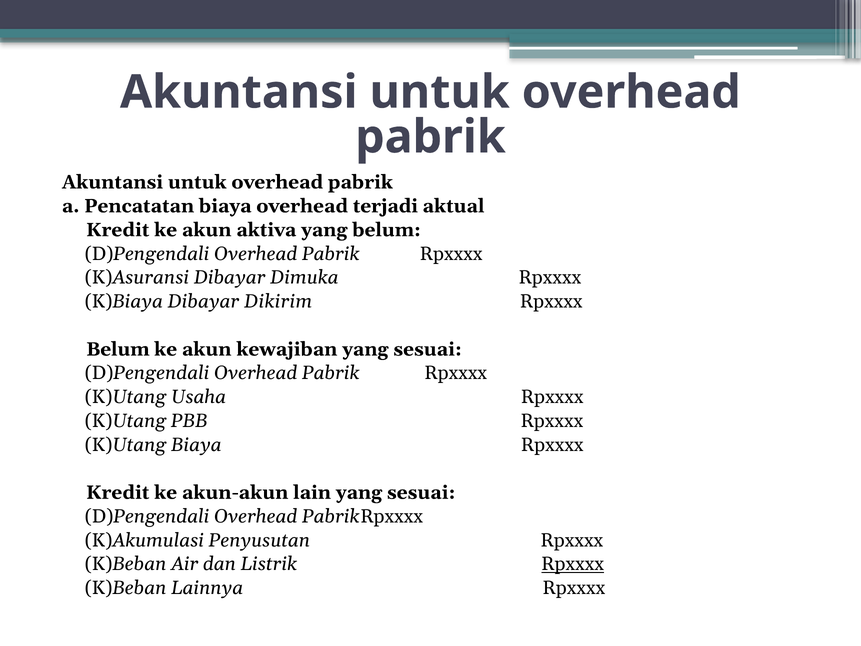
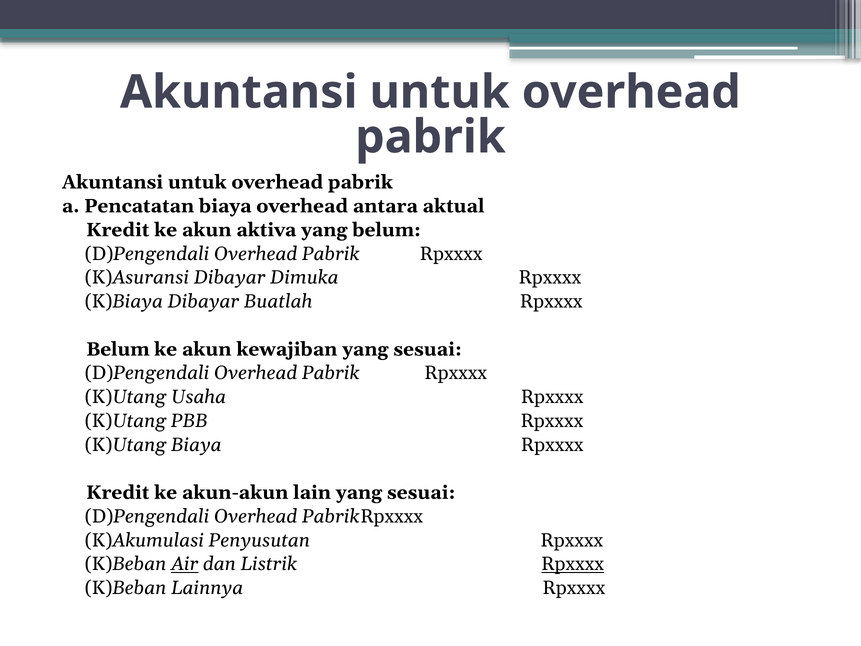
terjadi: terjadi -> antara
Dikirim: Dikirim -> Buatlah
Air underline: none -> present
